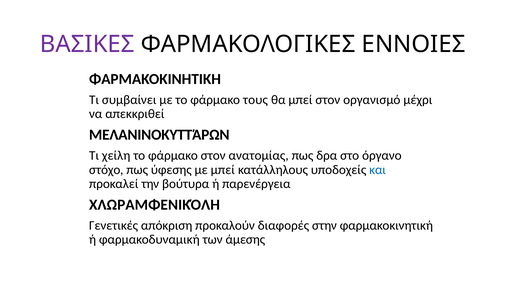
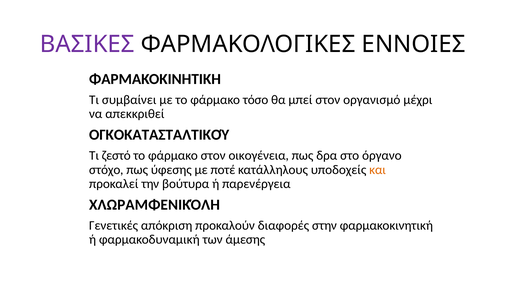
τους: τους -> τόσο
ΜΕΛΑΝΙΝΟΚΥΤΤΆΡΩΝ: ΜΕΛΑΝΙΝΟΚΥΤΤΆΡΩΝ -> ΟΓΚΟΚΑΤΑΣΤΑΛΤΙΚΟΎ
χείλη: χείλη -> ζεστό
ανατομίας: ανατομίας -> οικογένεια
με μπεί: μπεί -> ποτέ
και colour: blue -> orange
